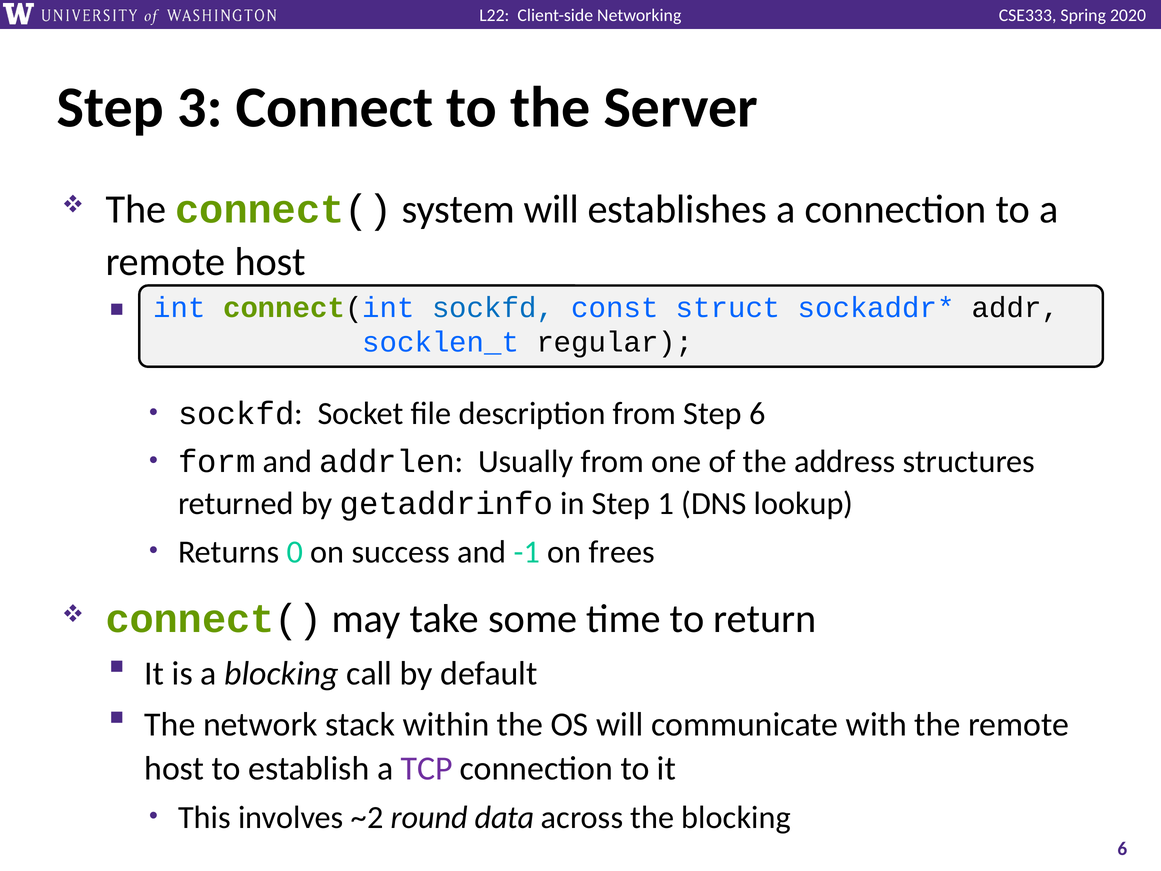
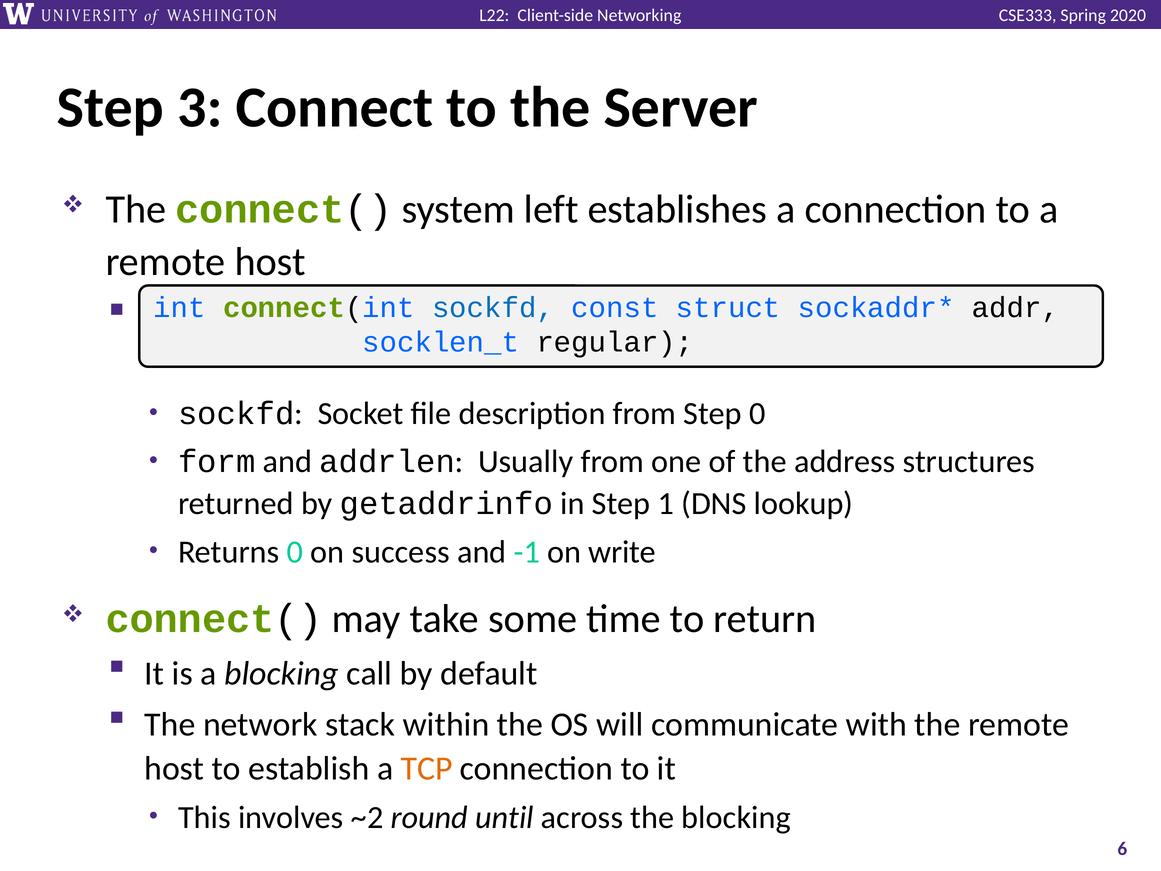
system will: will -> left
Step 6: 6 -> 0
frees: frees -> write
TCP colour: purple -> orange
data: data -> until
